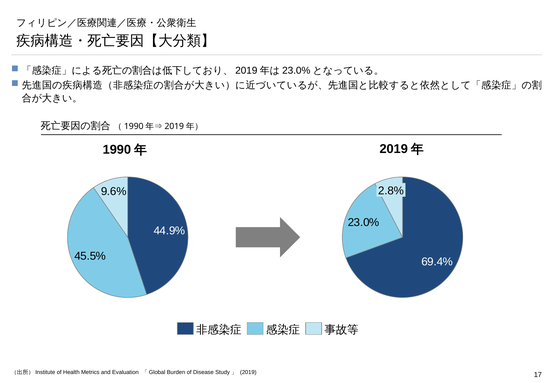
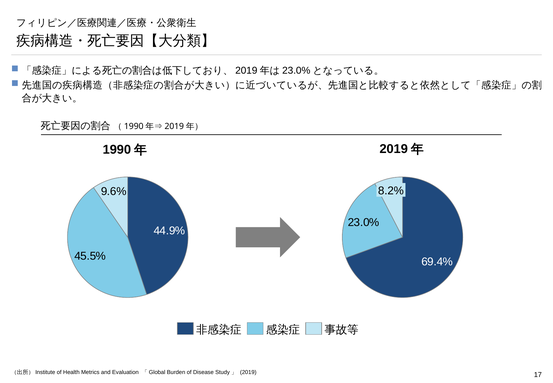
2.8%: 2.8% -> 8.2%
